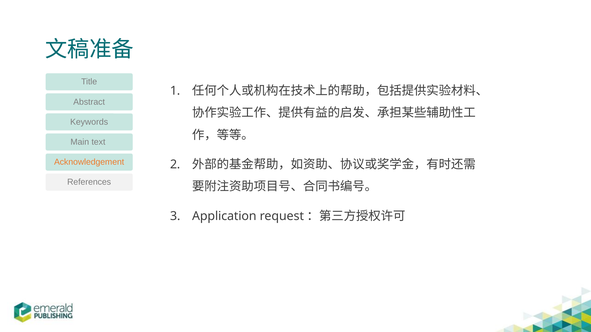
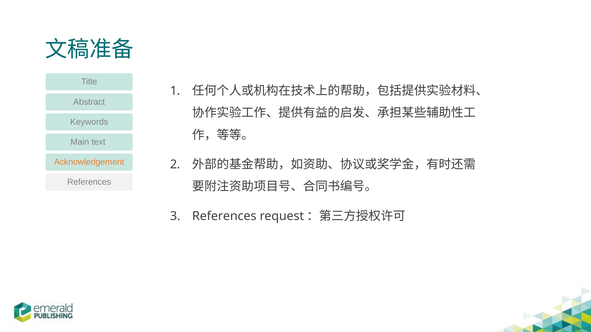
Application at (224, 216): Application -> References
